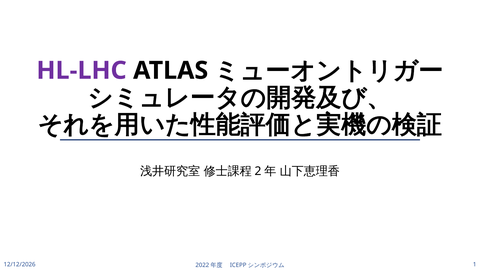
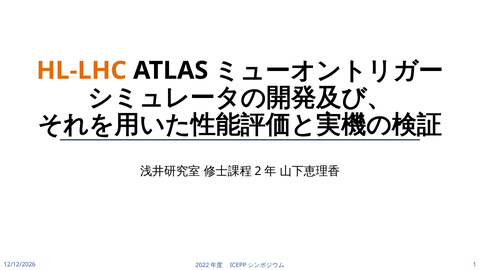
HL-LHC colour: purple -> orange
